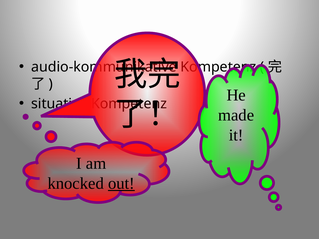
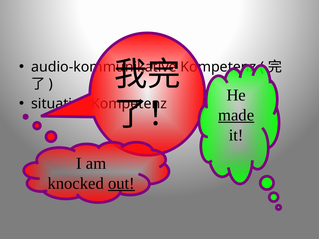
made underline: none -> present
